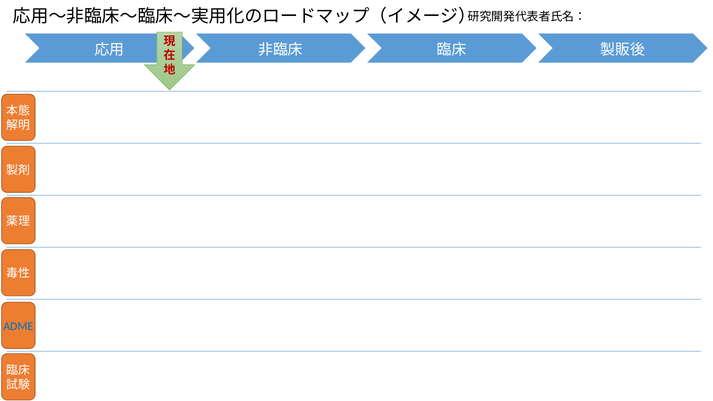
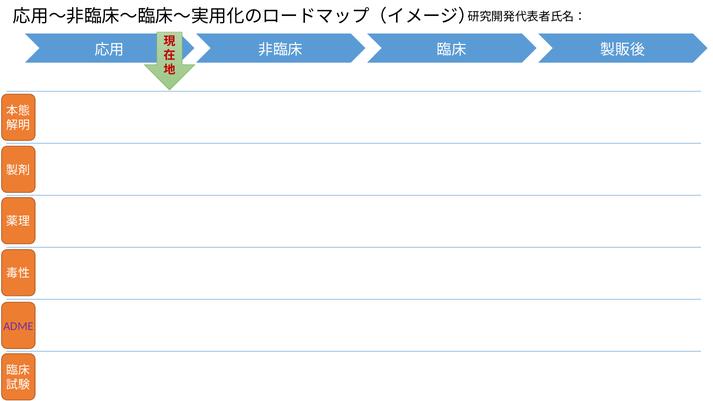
ADME colour: blue -> purple
